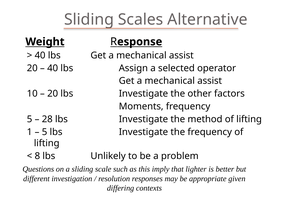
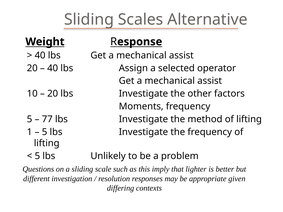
28: 28 -> 77
8 at (37, 156): 8 -> 5
